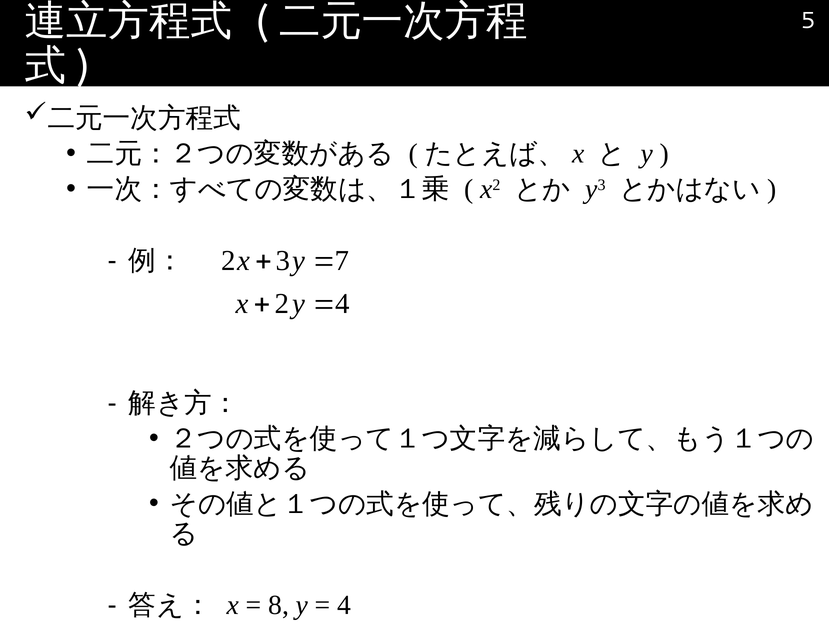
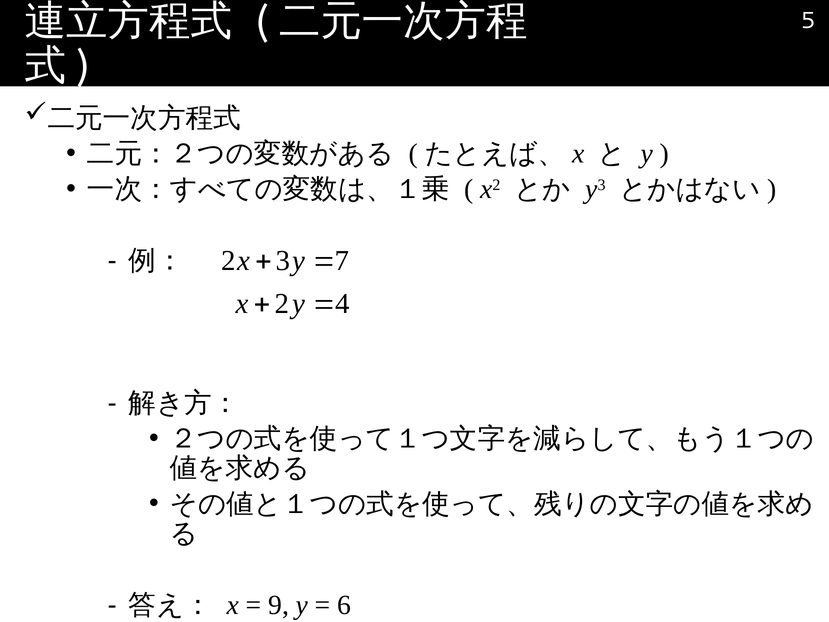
8: 8 -> 9
4 at (344, 605): 4 -> 6
